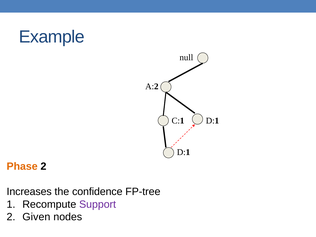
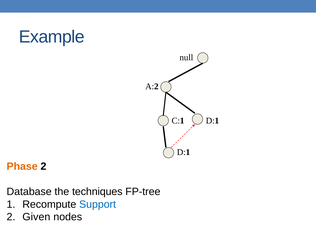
Increases: Increases -> Database
confidence: confidence -> techniques
Support colour: purple -> blue
